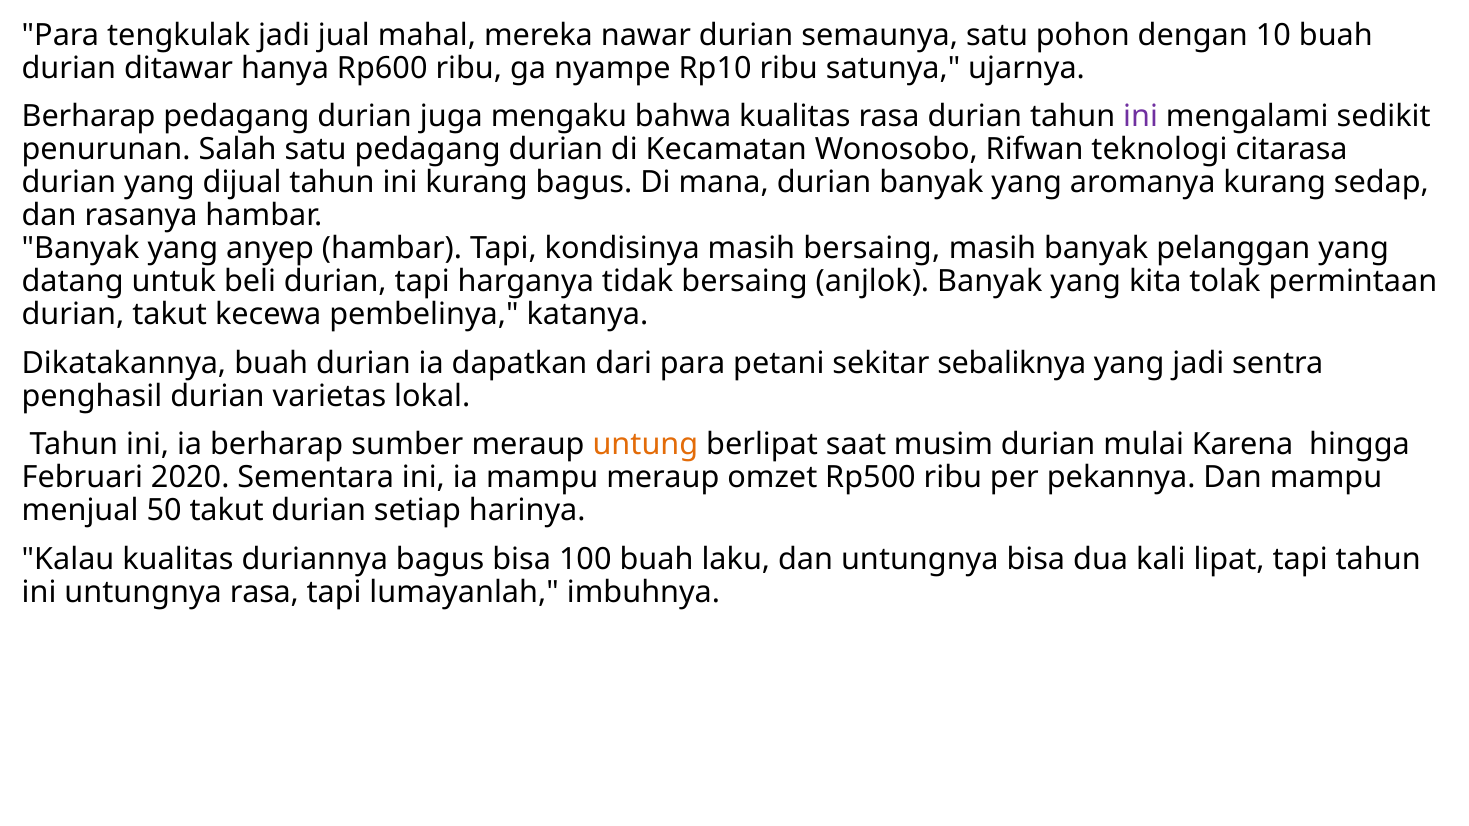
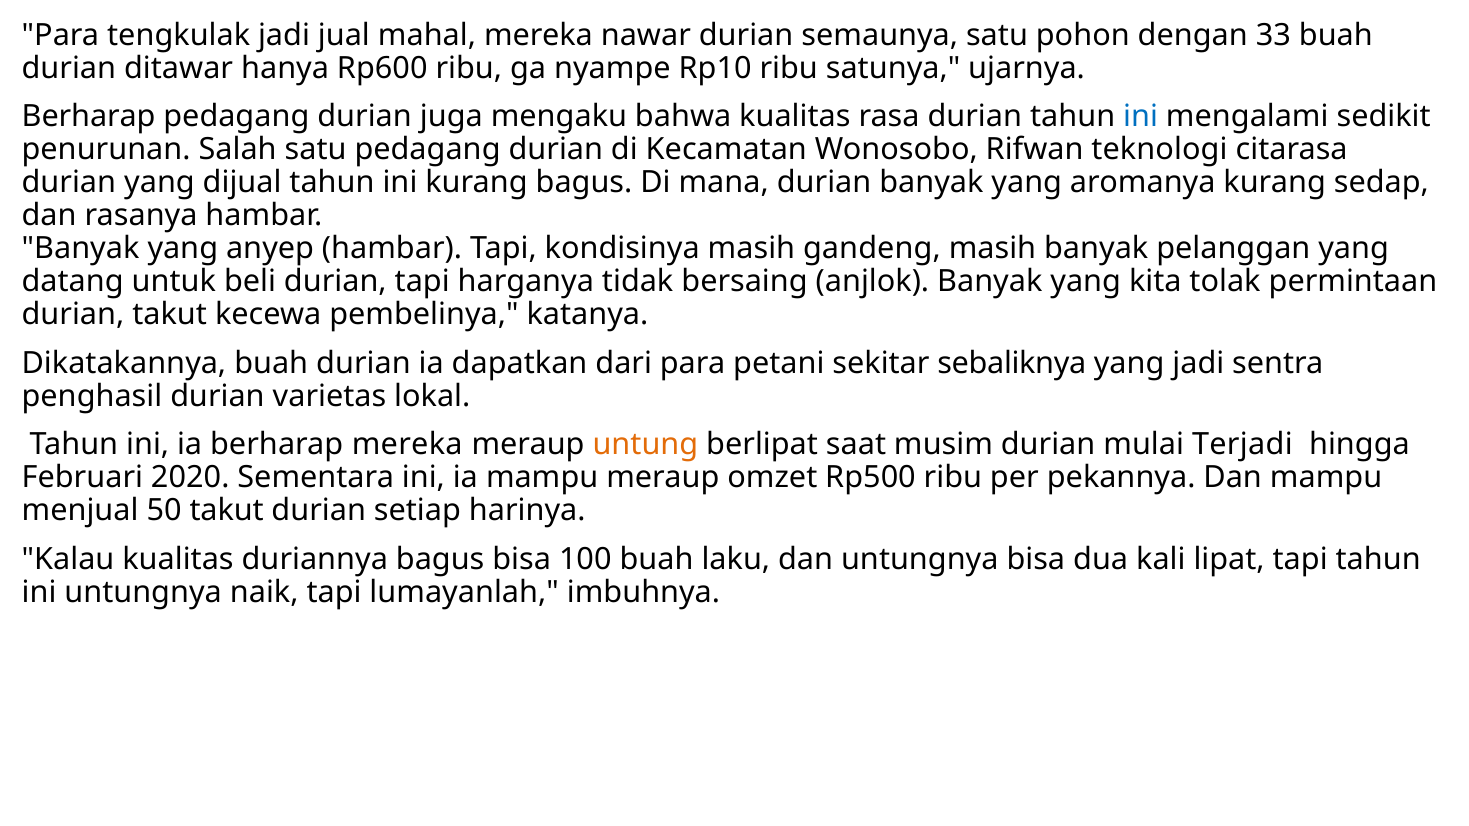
10: 10 -> 33
ini at (1141, 117) colour: purple -> blue
masih bersaing: bersaing -> gandeng
berharap sumber: sumber -> mereka
Karena: Karena -> Terjadi
untungnya rasa: rasa -> naik
